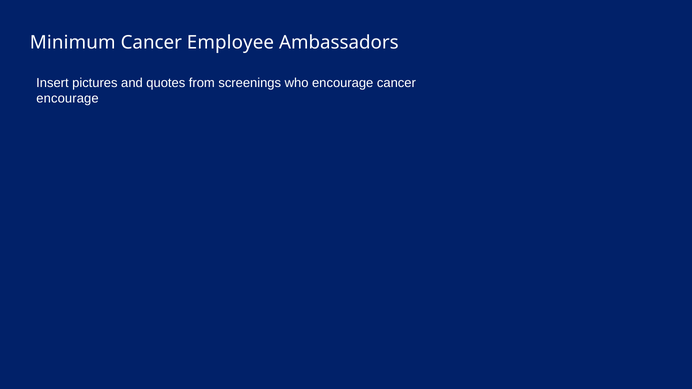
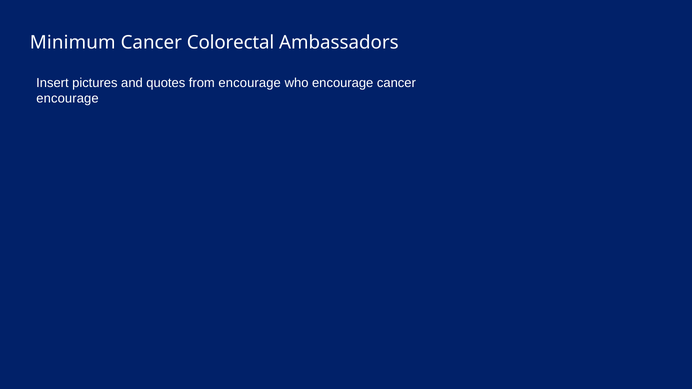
Employee: Employee -> Colorectal
from screenings: screenings -> encourage
